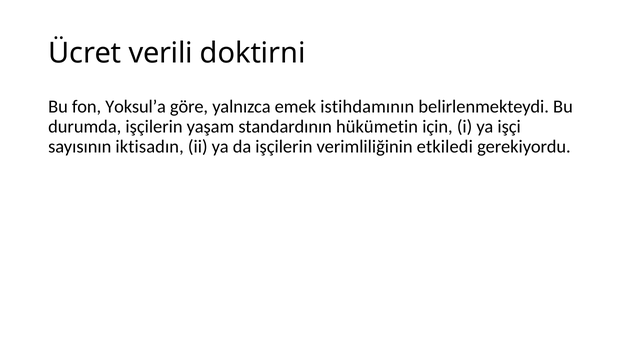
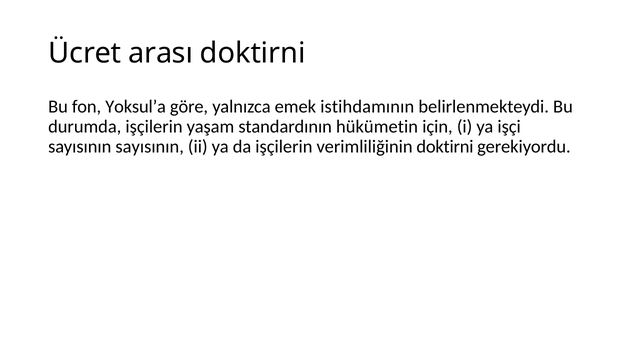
verili: verili -> arası
sayısının iktisadın: iktisadın -> sayısının
verimliliğinin etkiledi: etkiledi -> doktirni
